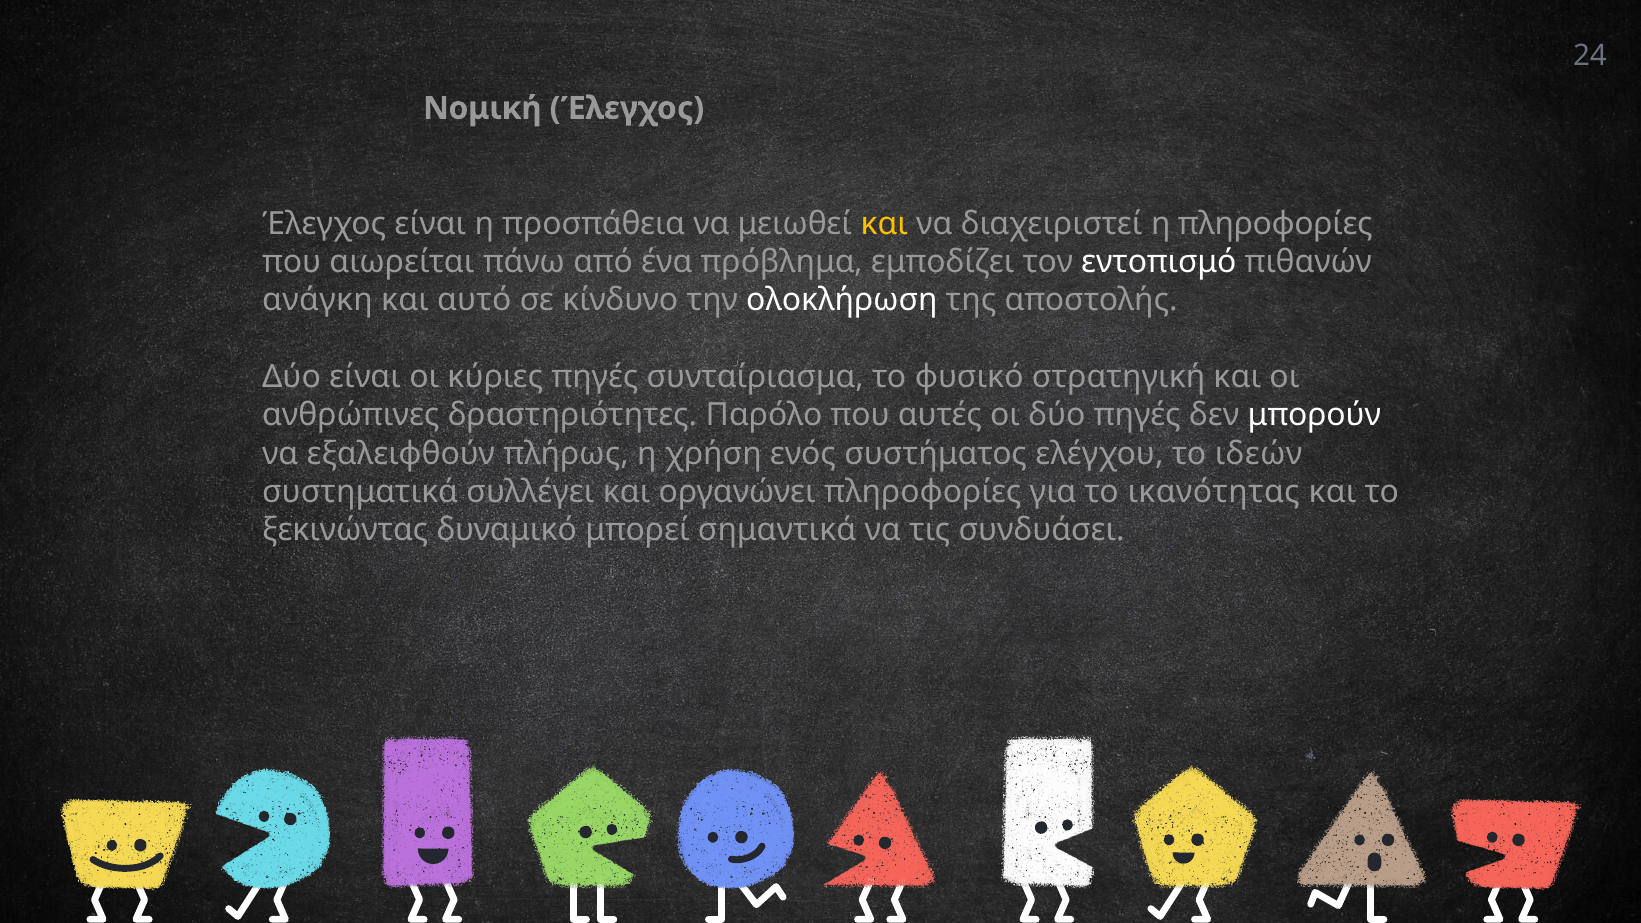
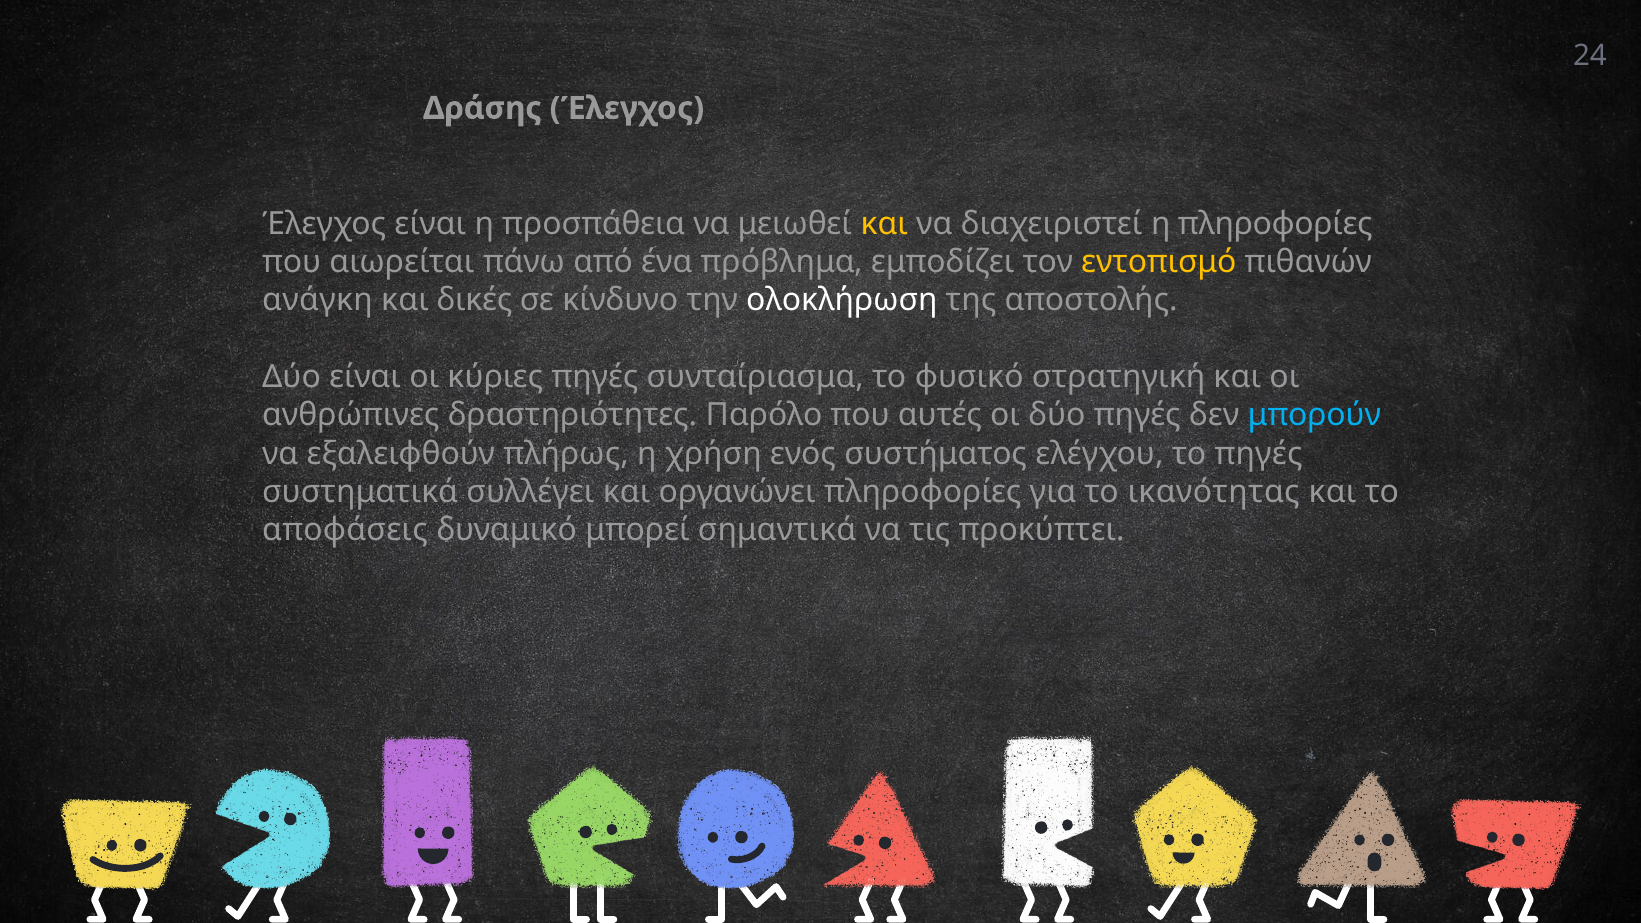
Νομική: Νομική -> Δράσης
εντοπισμό colour: white -> yellow
αυτό: αυτό -> δικές
μπορούν colour: white -> light blue
το ιδεών: ιδεών -> πηγές
ξεκινώντας: ξεκινώντας -> αποφάσεις
συνδυάσει: συνδυάσει -> προκύπτει
